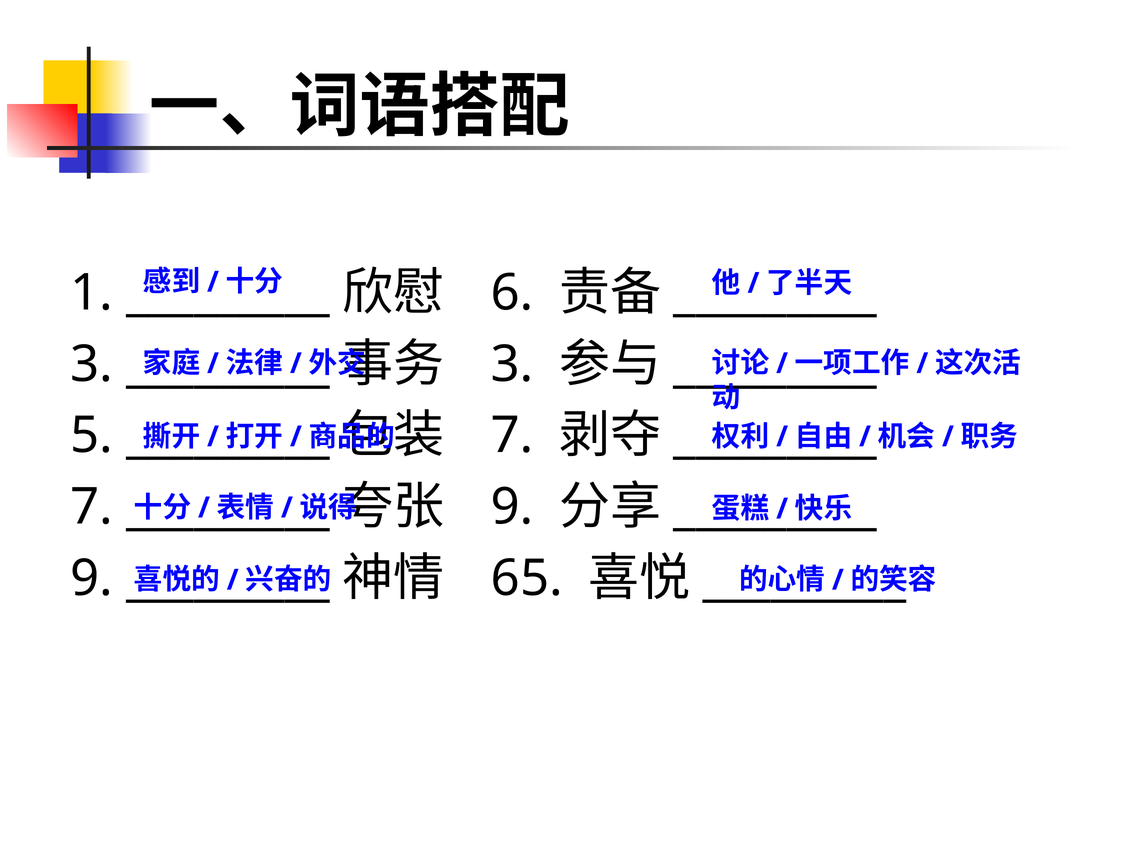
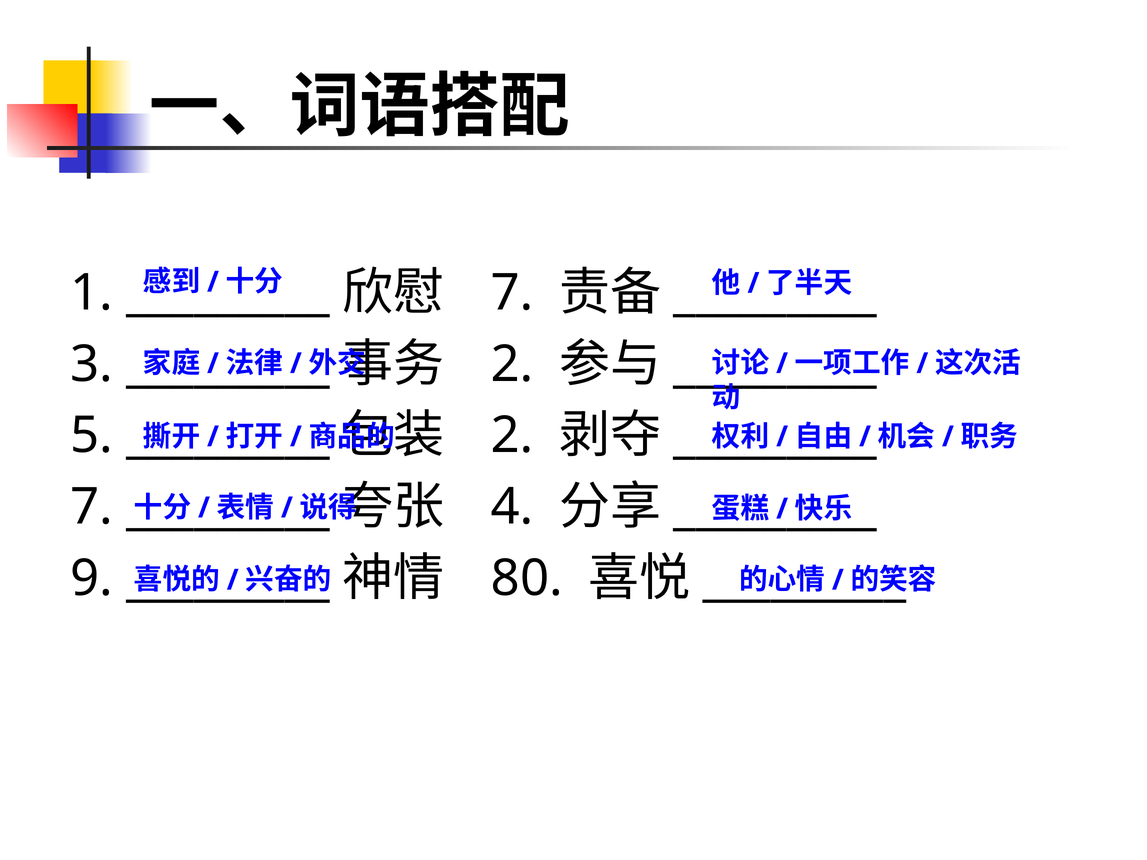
6 at (512, 293): 6 -> 7
3 at (512, 364): 3 -> 2
7 at (512, 436): 7 -> 2
9 at (512, 507): 9 -> 4
65: 65 -> 80
